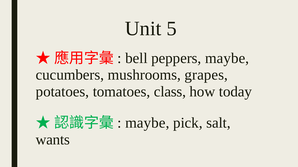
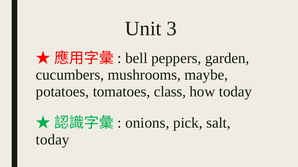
5: 5 -> 3
peppers maybe: maybe -> garden
grapes: grapes -> maybe
maybe at (147, 123): maybe -> onions
wants at (53, 140): wants -> today
